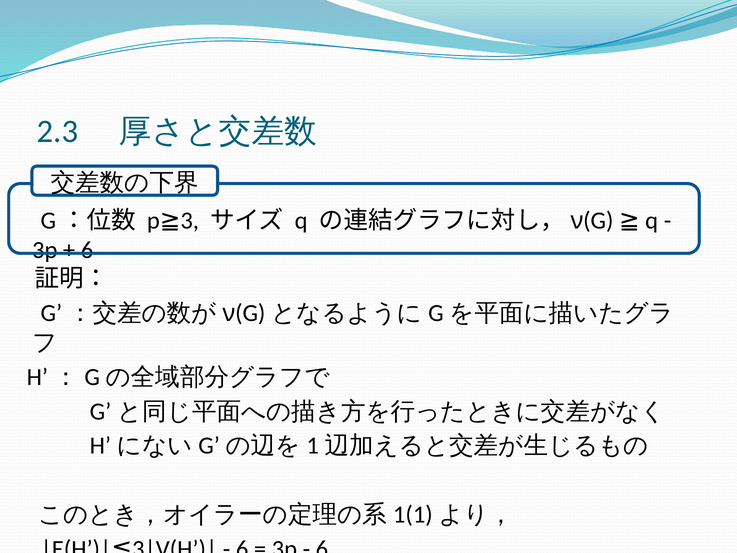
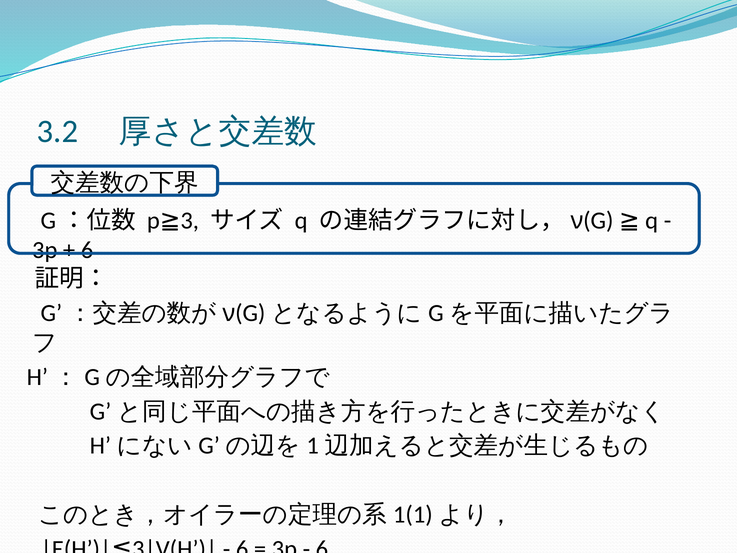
2.3: 2.3 -> 3.2
